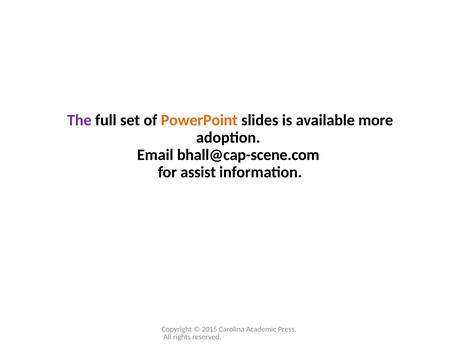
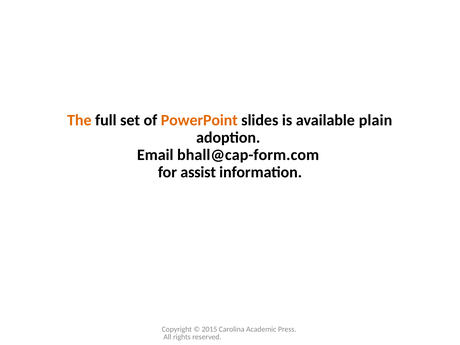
The colour: purple -> orange
more: more -> plain
bhall@cap-scene.com: bhall@cap-scene.com -> bhall@cap-form.com
